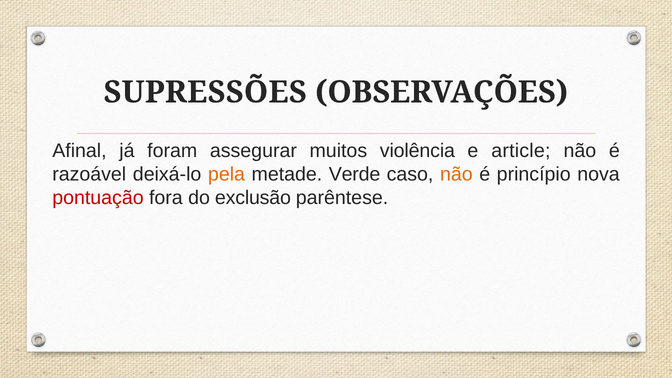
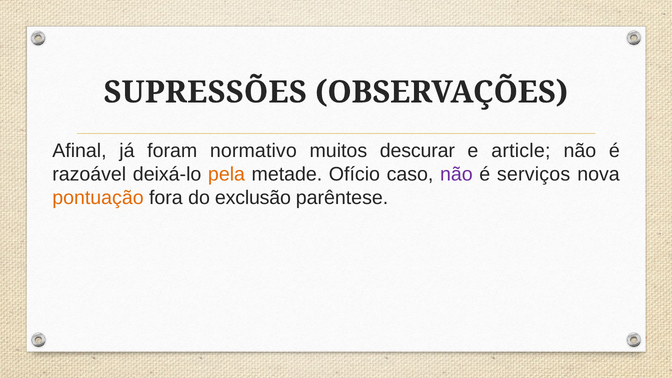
assegurar: assegurar -> normativo
violência: violência -> descurar
Verde: Verde -> Ofício
não at (456, 174) colour: orange -> purple
princípio: princípio -> serviços
pontuação colour: red -> orange
